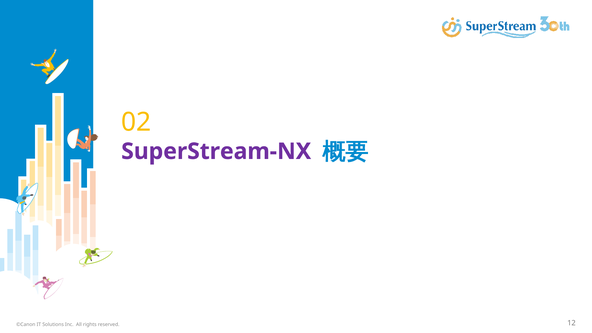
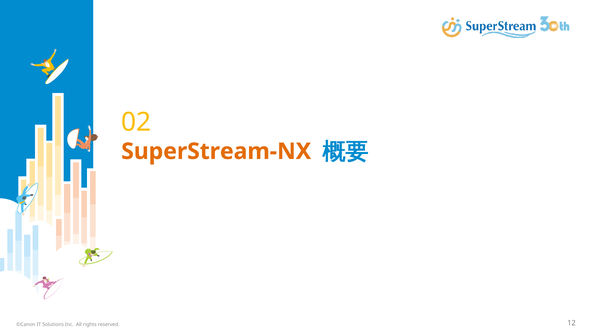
SuperStream-NX colour: purple -> orange
